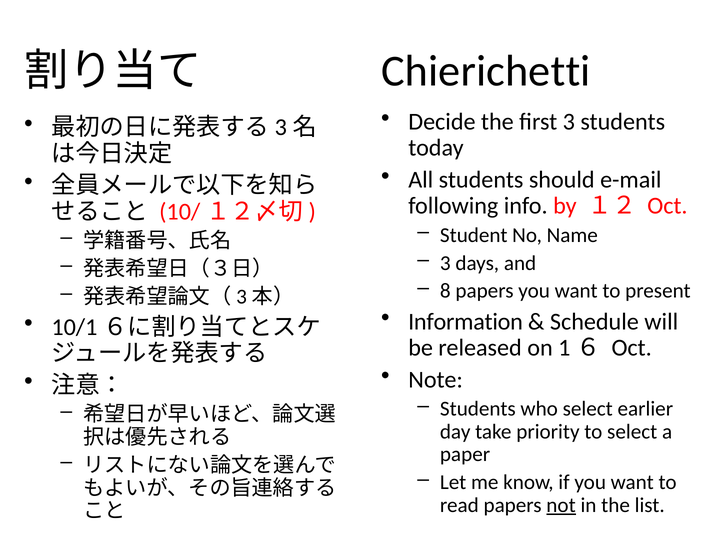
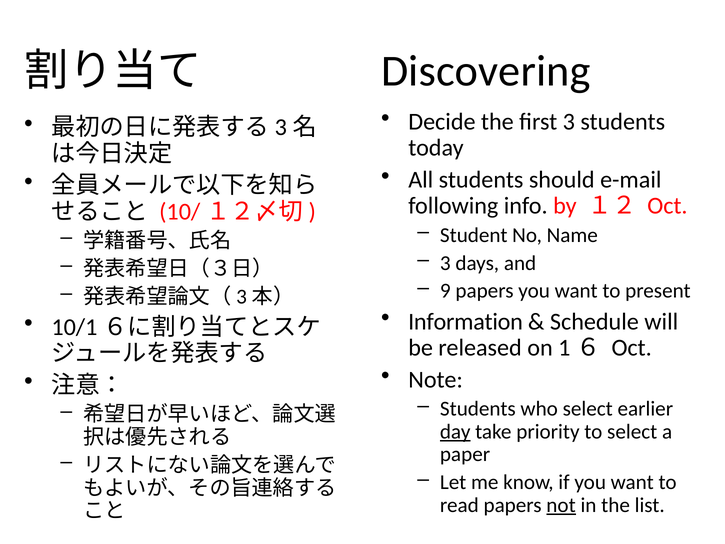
Chierichetti: Chierichetti -> Discovering
8: 8 -> 9
day underline: none -> present
